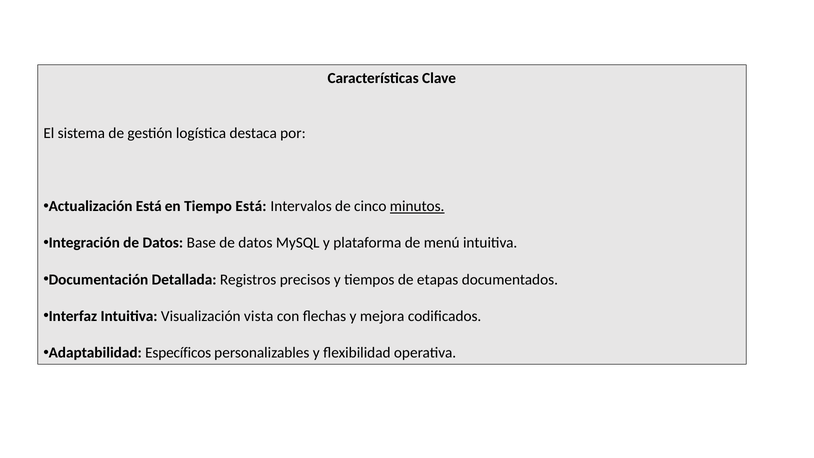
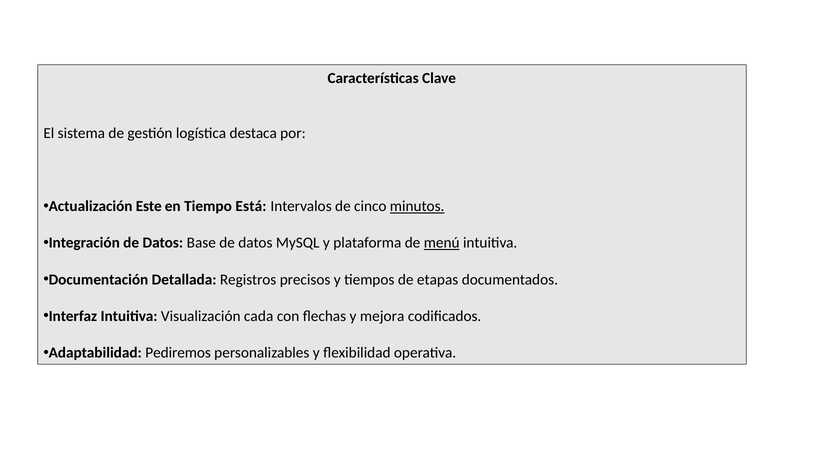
Actualización Está: Está -> Este
menú underline: none -> present
vista: vista -> cada
Específicos: Específicos -> Pediremos
